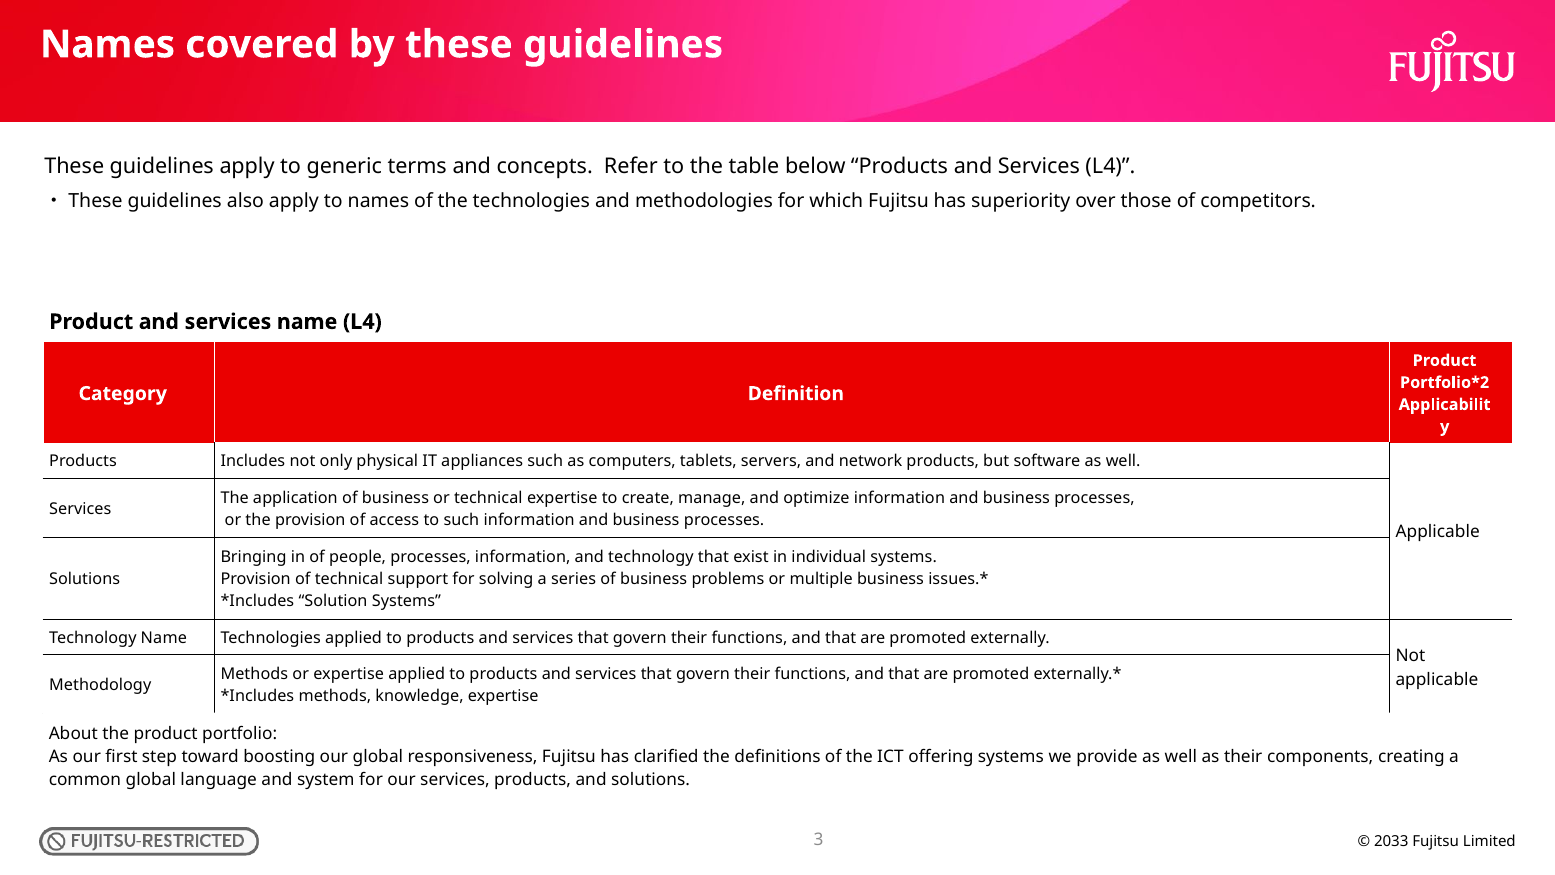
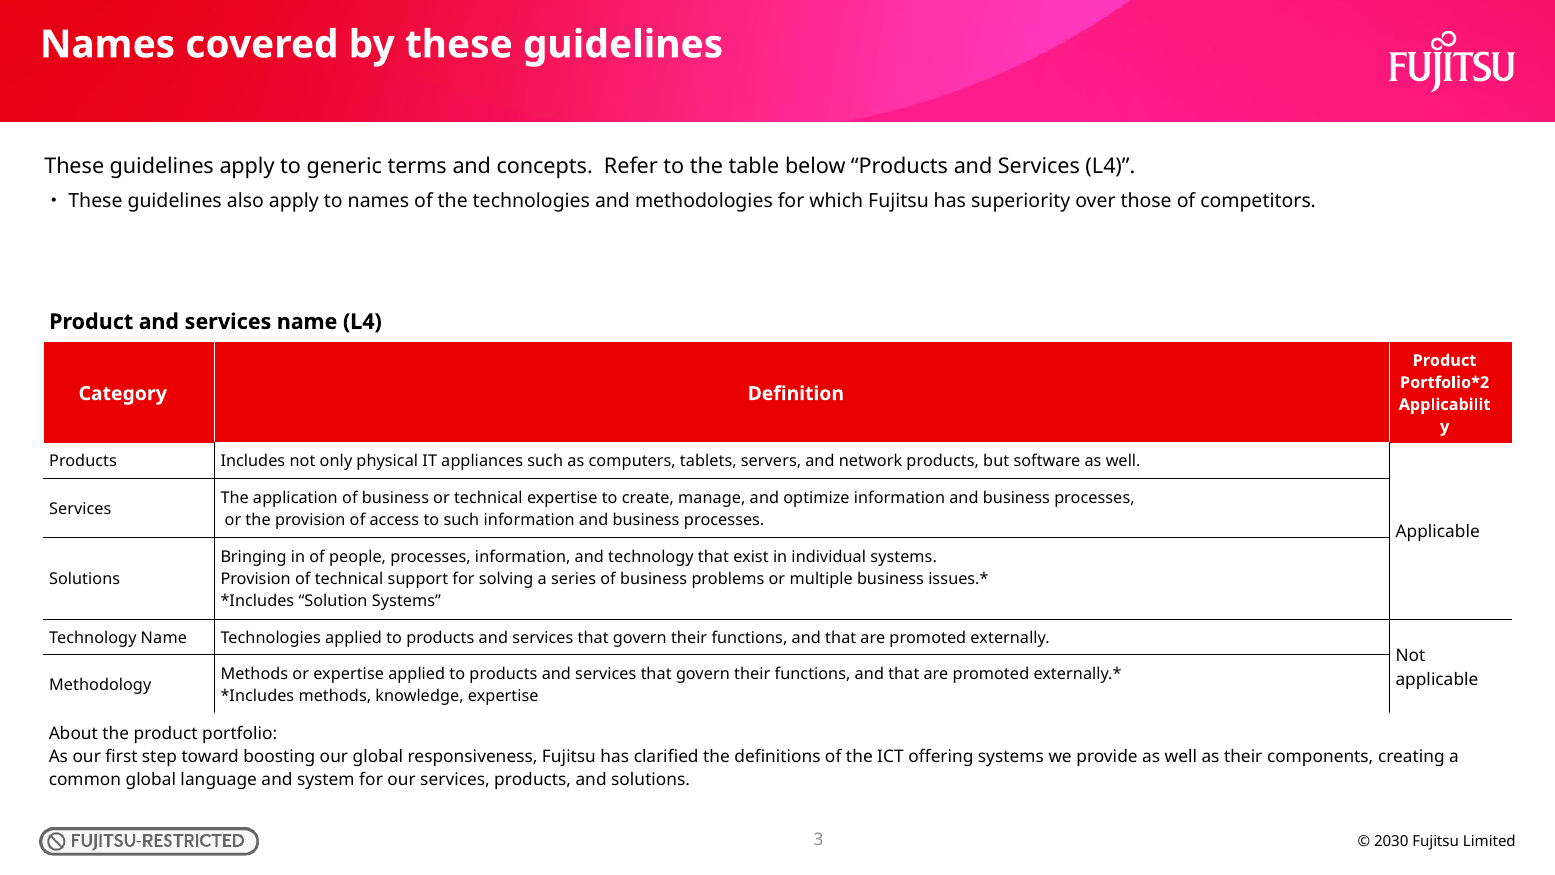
2033: 2033 -> 2030
